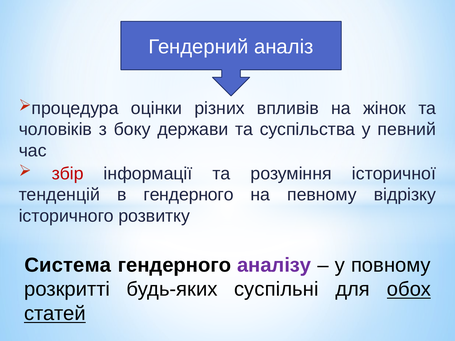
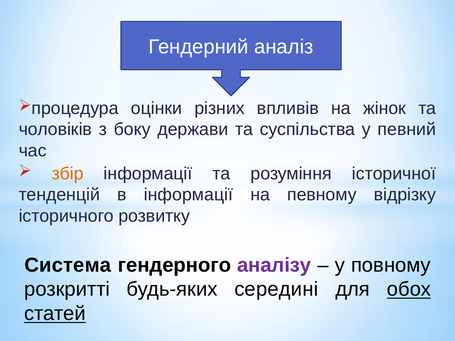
збір colour: red -> orange
в гендерного: гендерного -> інформації
суспільні: суспільні -> середині
